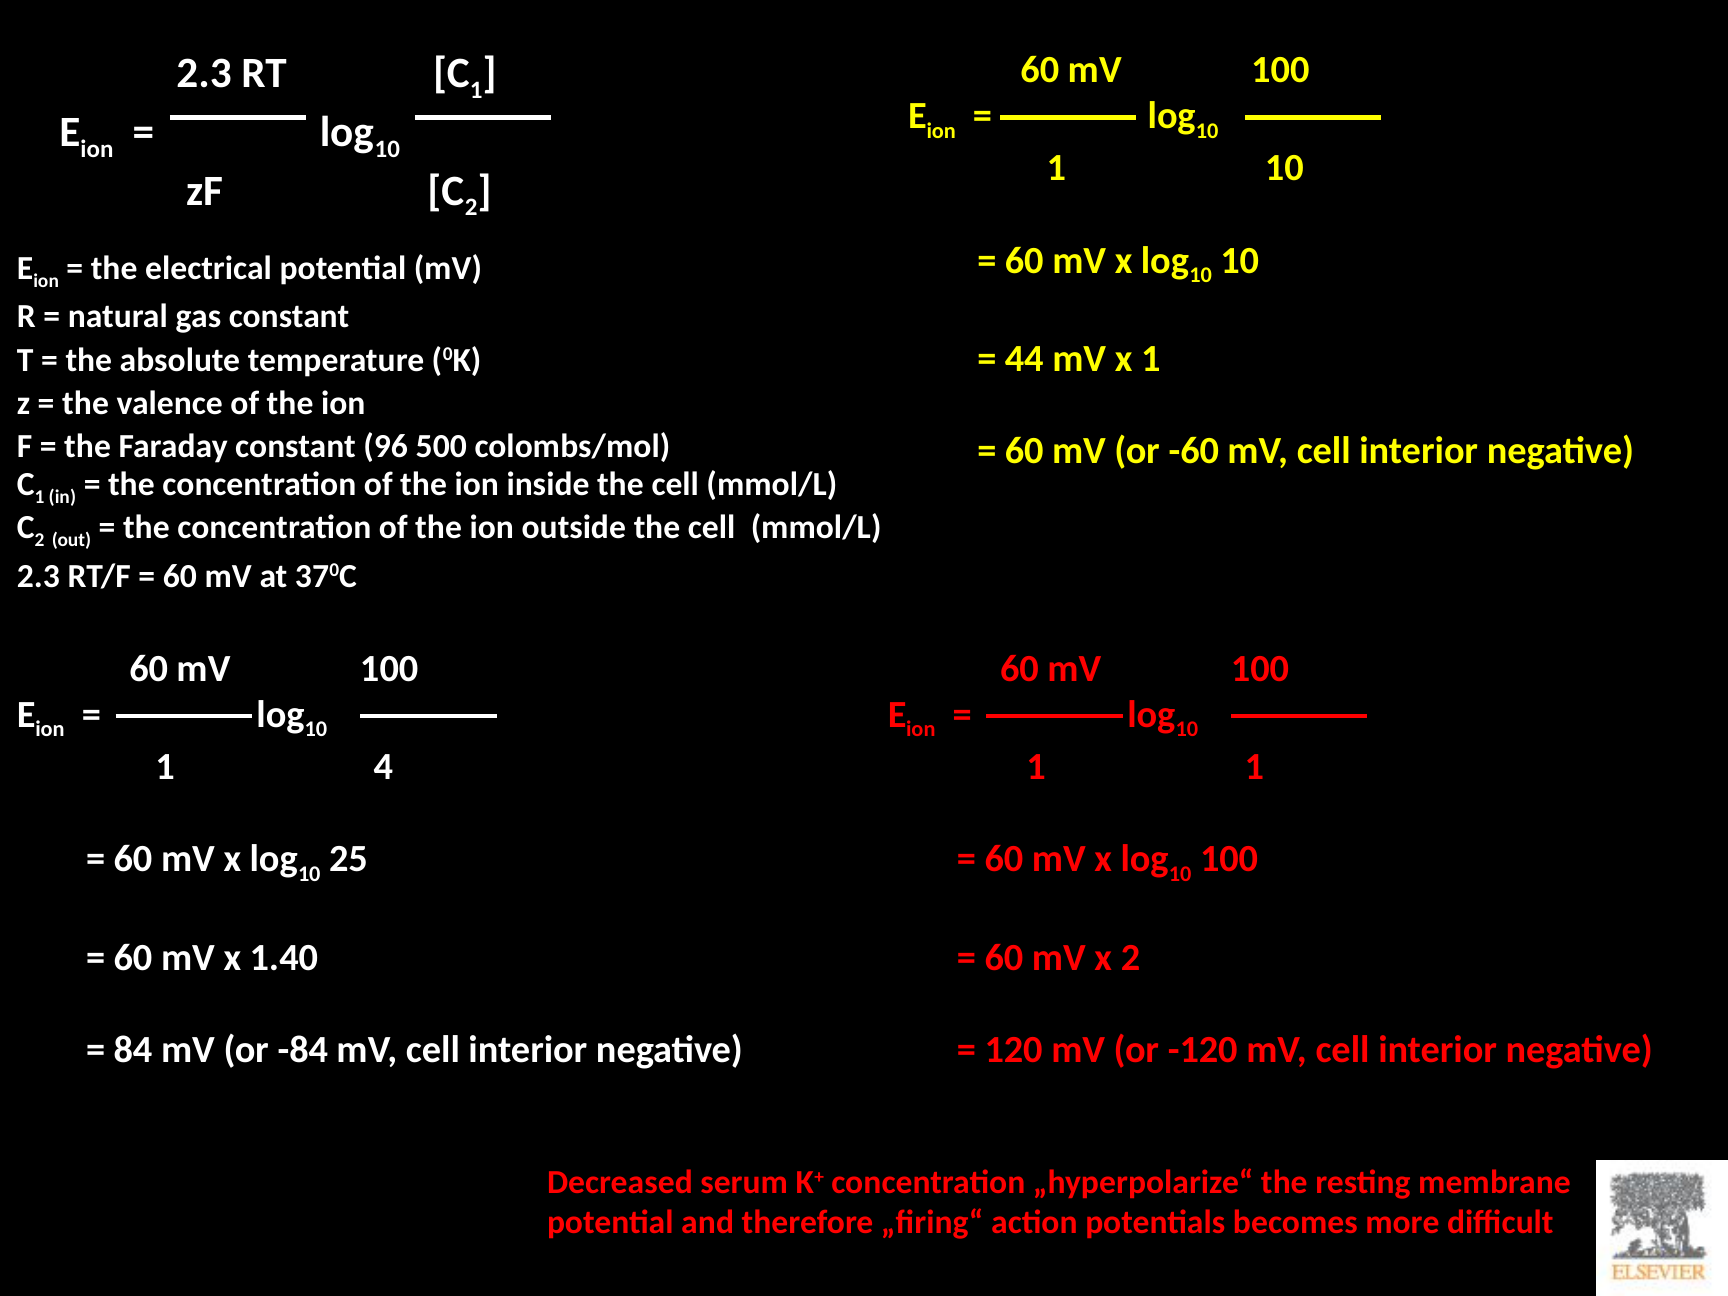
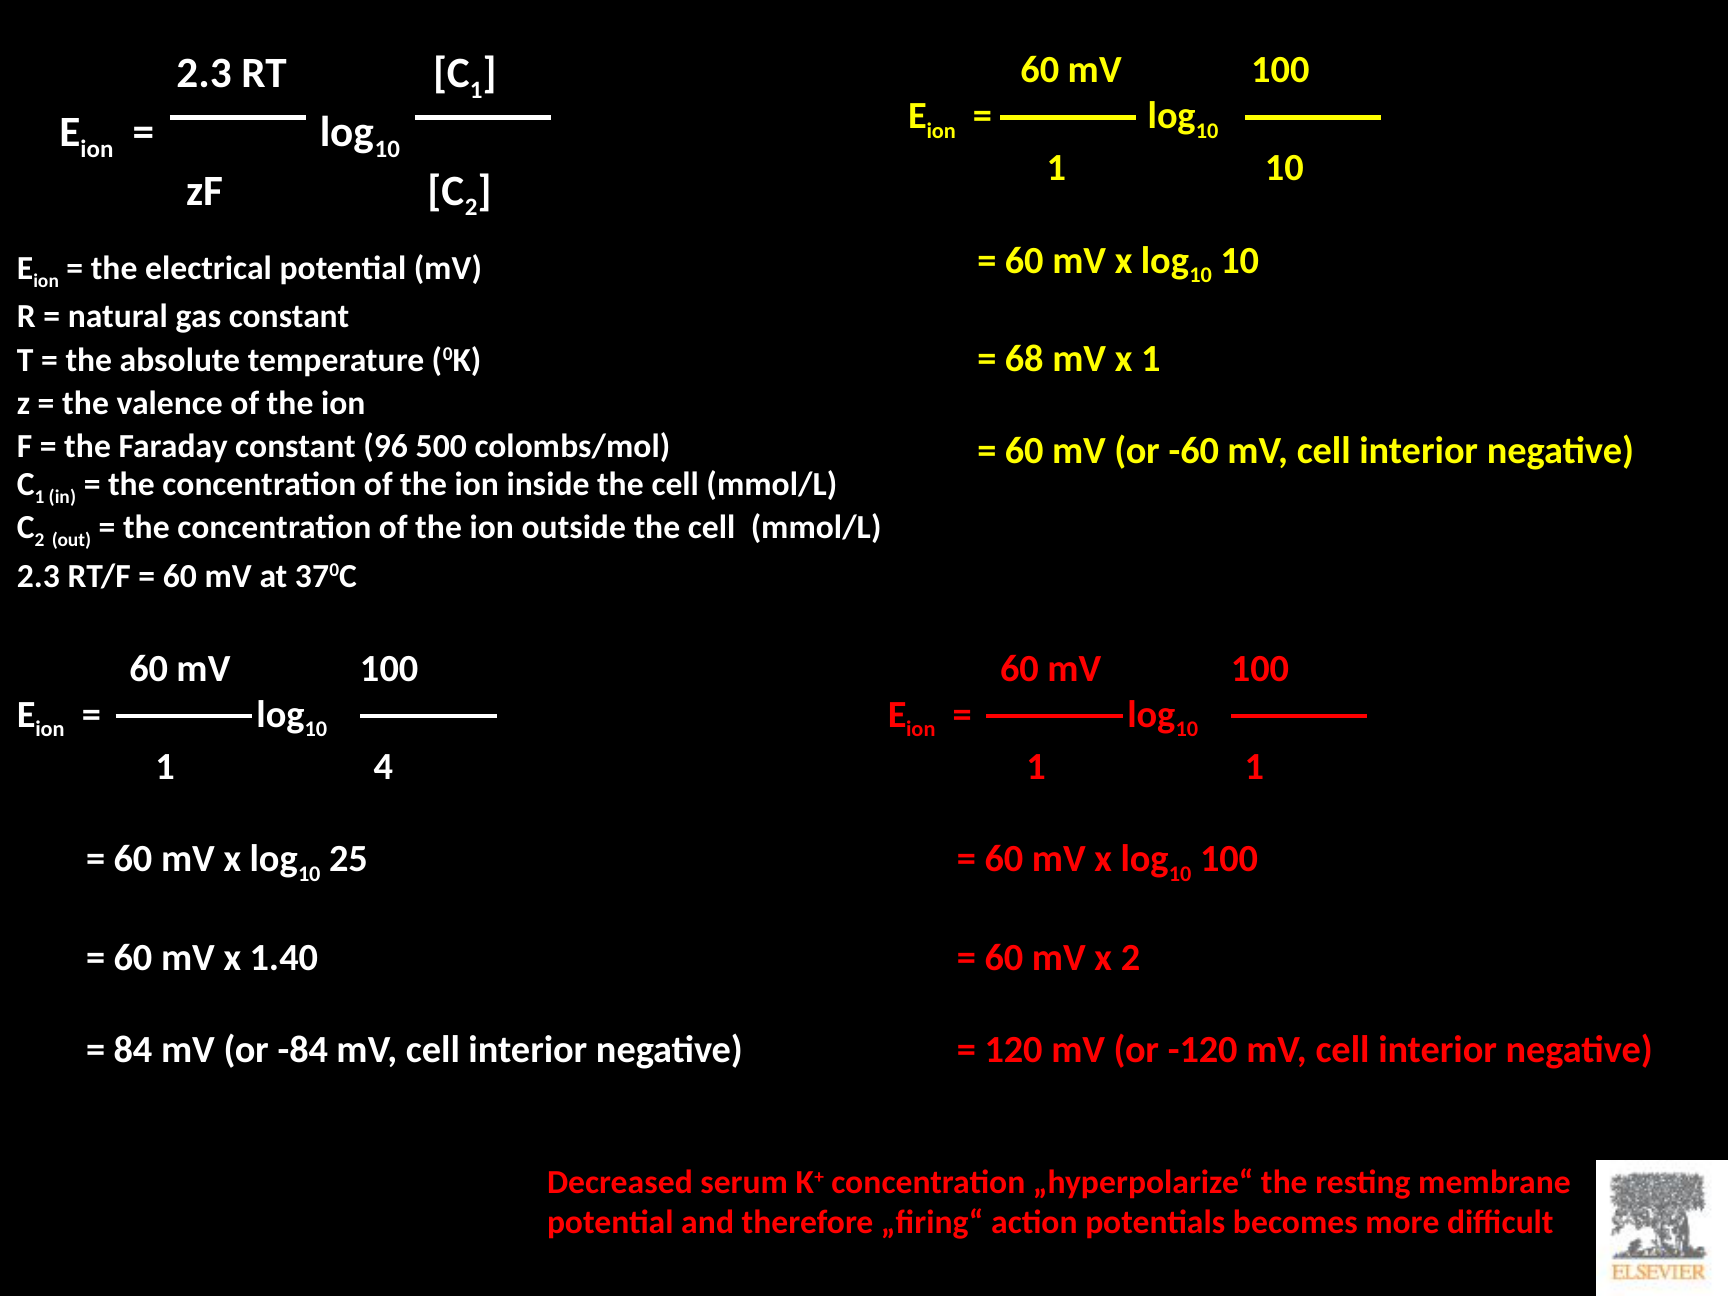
44: 44 -> 68
